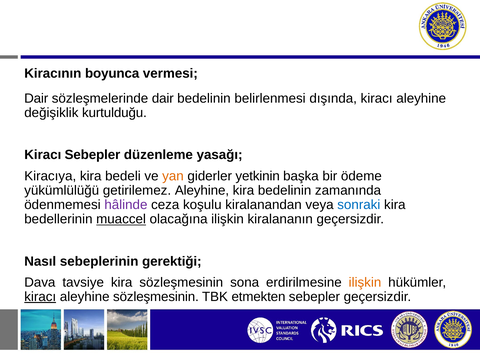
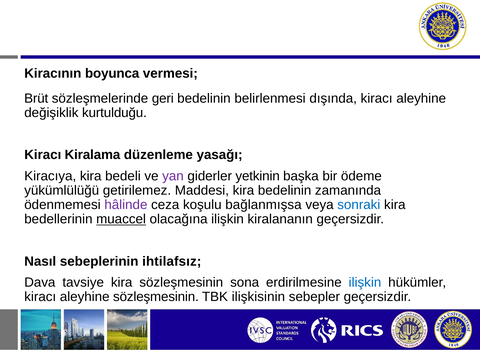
Dair at (36, 98): Dair -> Brüt
sözleşmelerinde dair: dair -> geri
Kiracı Sebepler: Sebepler -> Kiralama
yan colour: orange -> purple
getirilemez Aleyhine: Aleyhine -> Maddesi
kiralanandan: kiralanandan -> bağlanmışsa
gerektiği: gerektiği -> ihtilafsız
ilişkin at (365, 282) colour: orange -> blue
kiracı at (40, 297) underline: present -> none
etmekten: etmekten -> ilişkisinin
